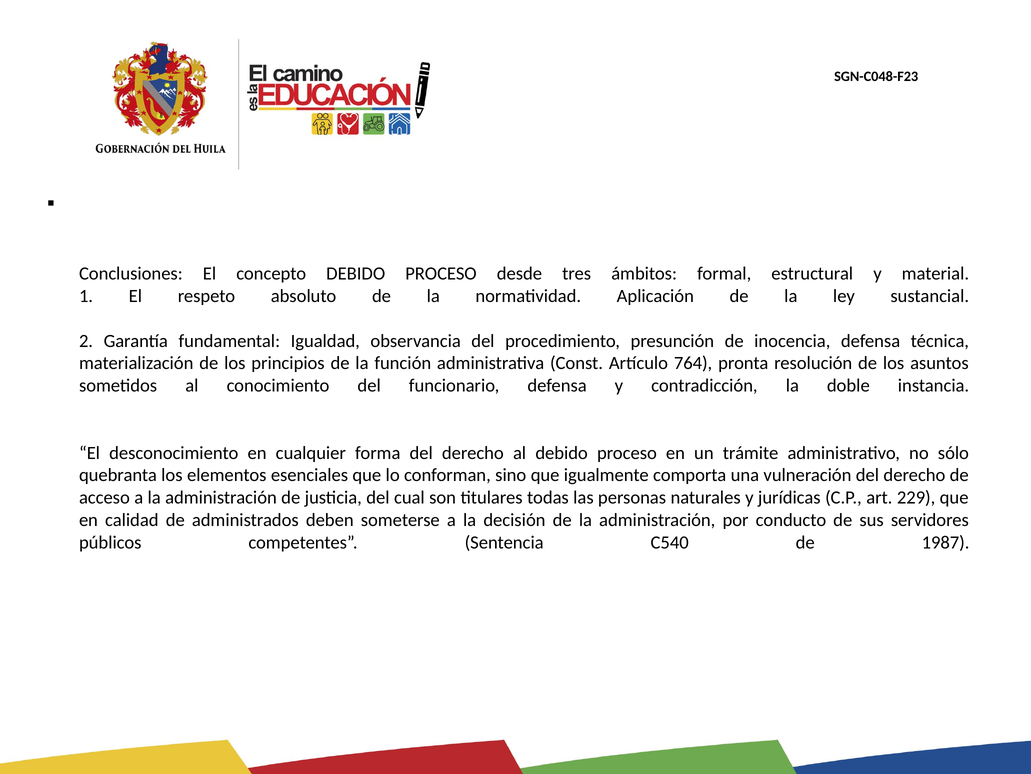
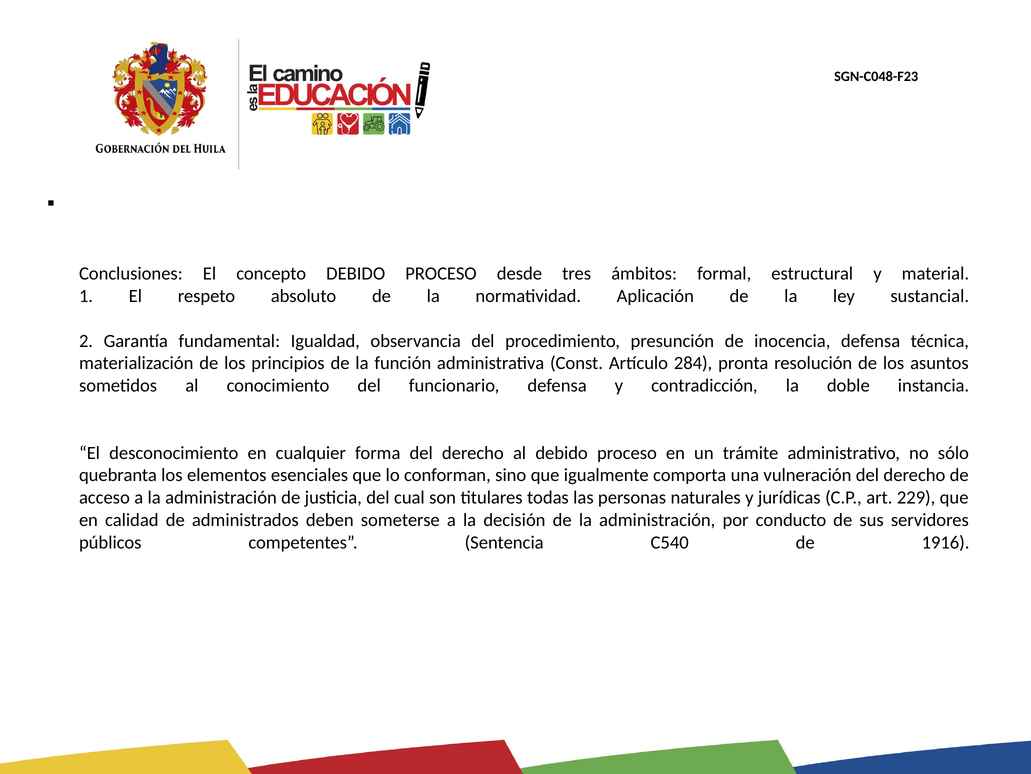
764: 764 -> 284
1987: 1987 -> 1916
